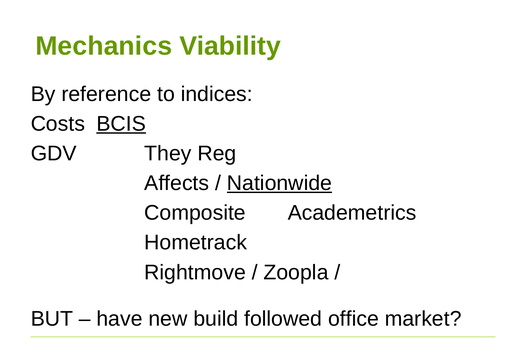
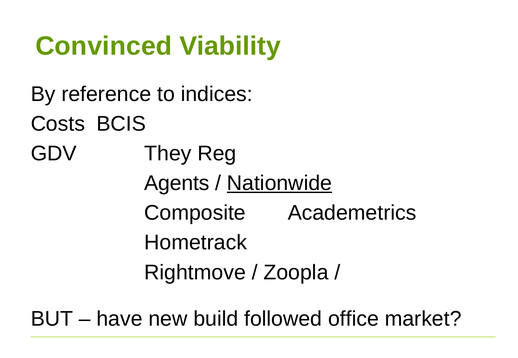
Mechanics: Mechanics -> Convinced
BCIS underline: present -> none
Affects: Affects -> Agents
